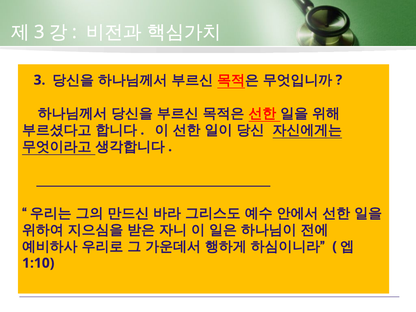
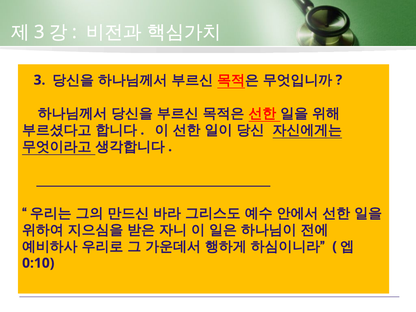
1:10: 1:10 -> 0:10
